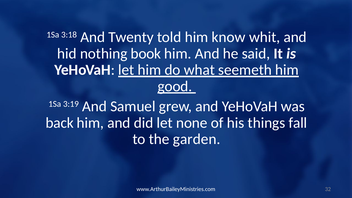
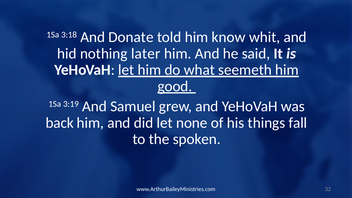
Twenty: Twenty -> Donate
book: book -> later
garden: garden -> spoken
